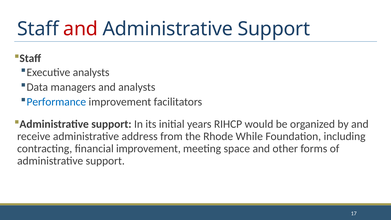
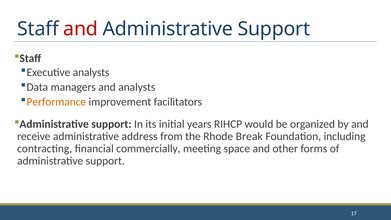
Performance colour: blue -> orange
While: While -> Break
financial improvement: improvement -> commercially
